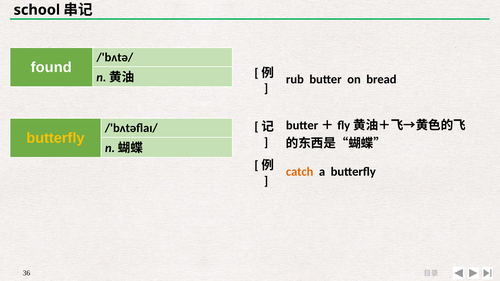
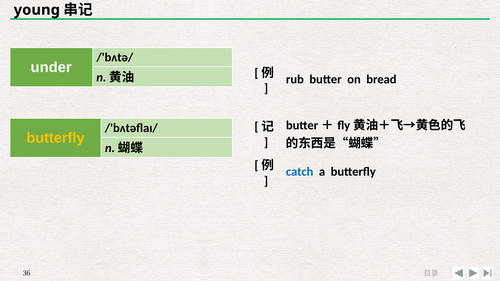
school: school -> young
found: found -> under
catch colour: orange -> blue
